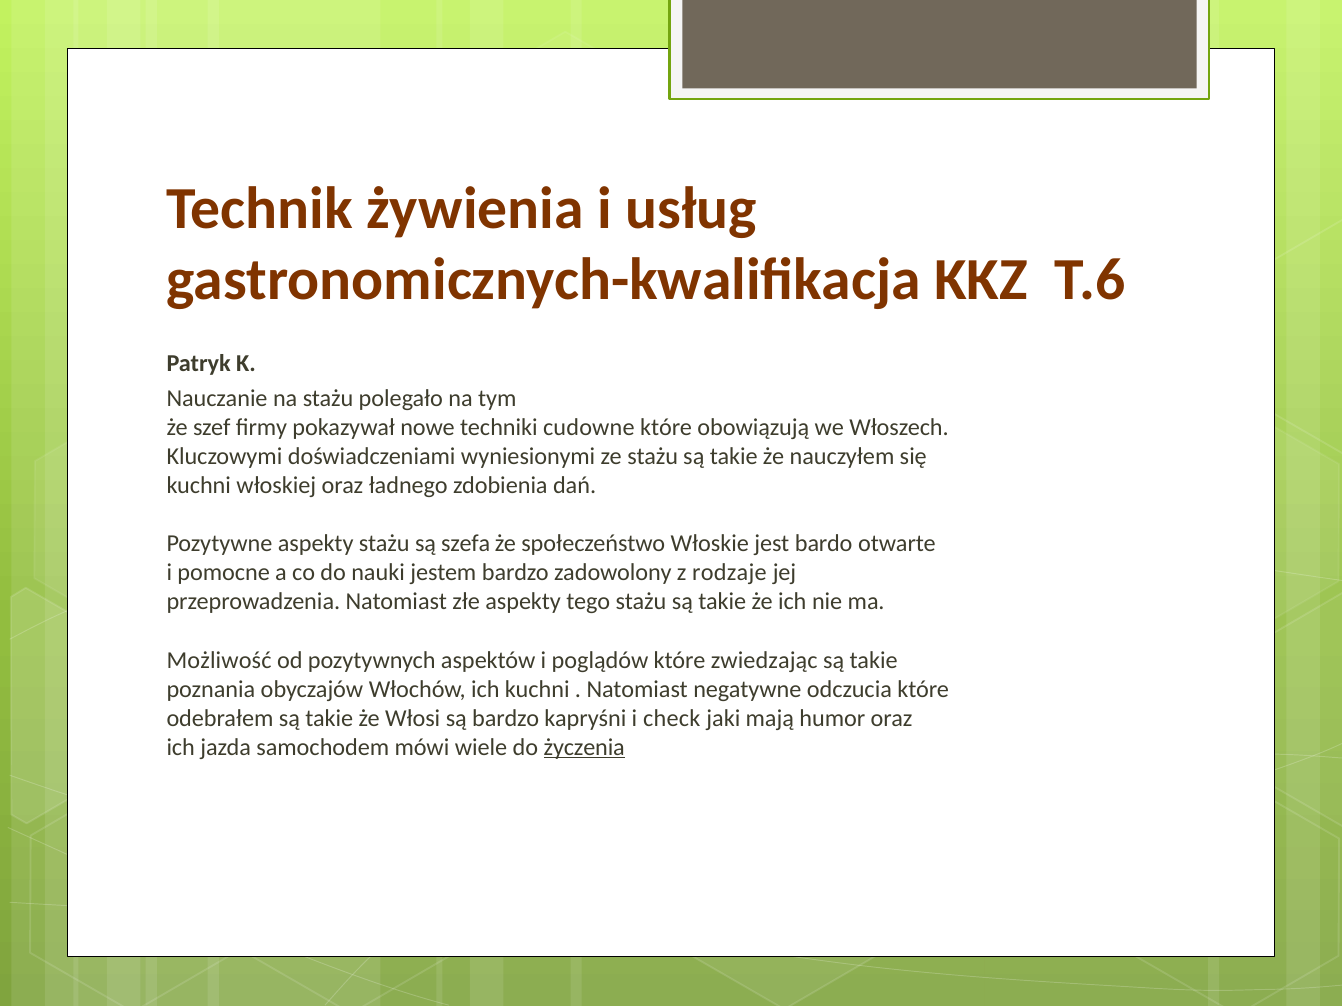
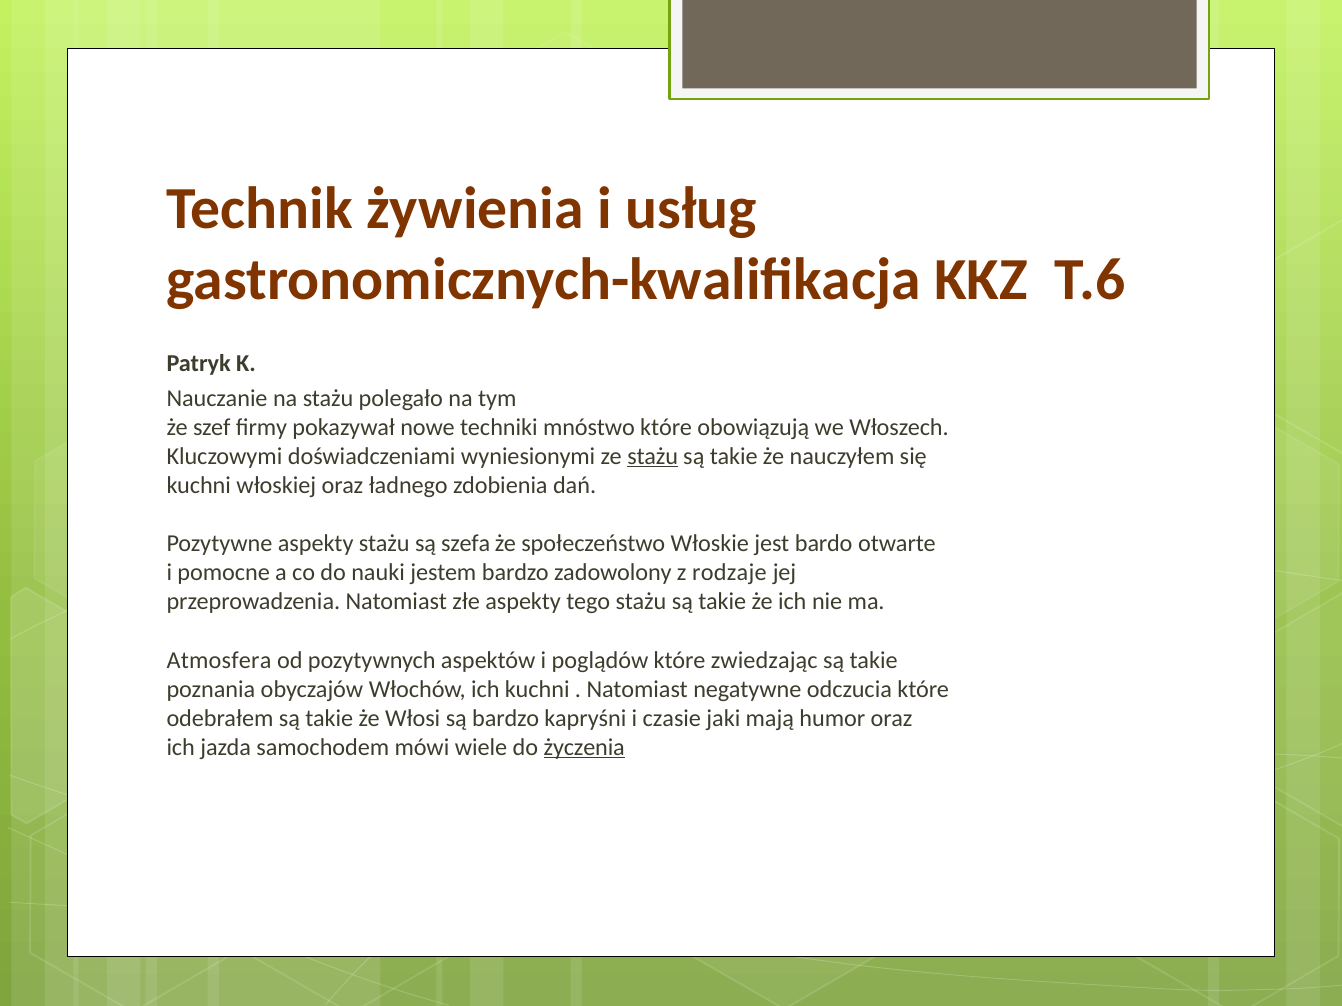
cudowne: cudowne -> mnóstwo
stażu at (653, 457) underline: none -> present
Możliwość: Możliwość -> Atmosfera
check: check -> czasie
